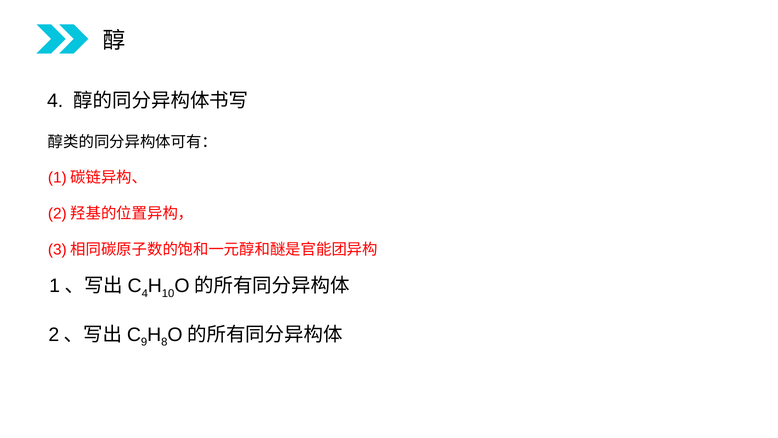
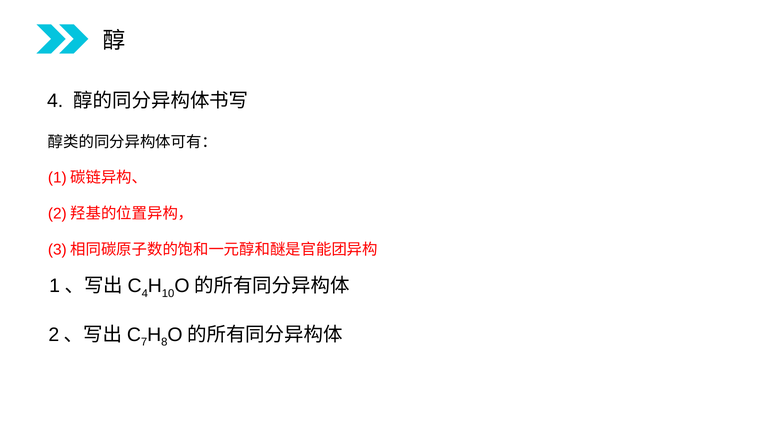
9: 9 -> 7
